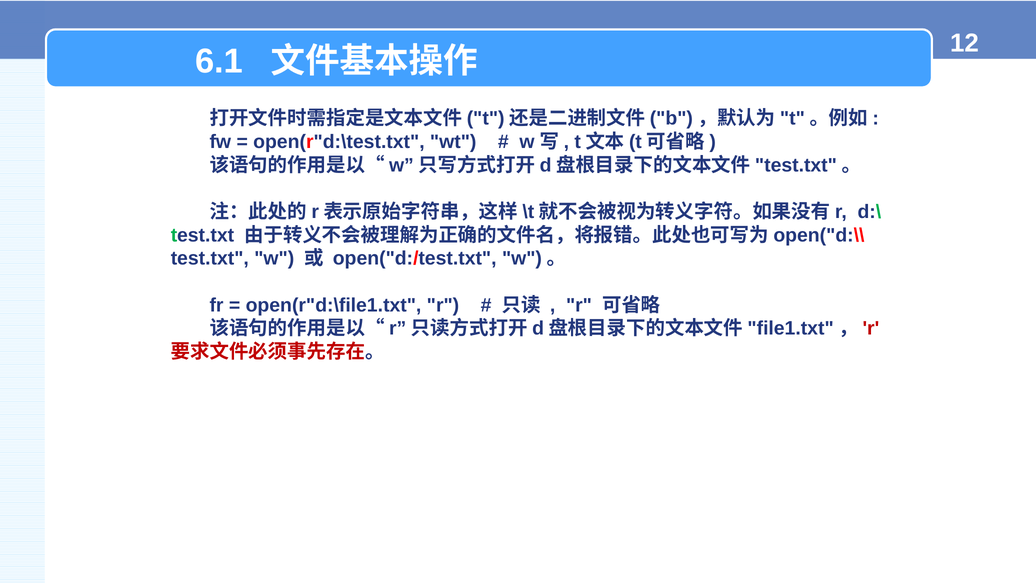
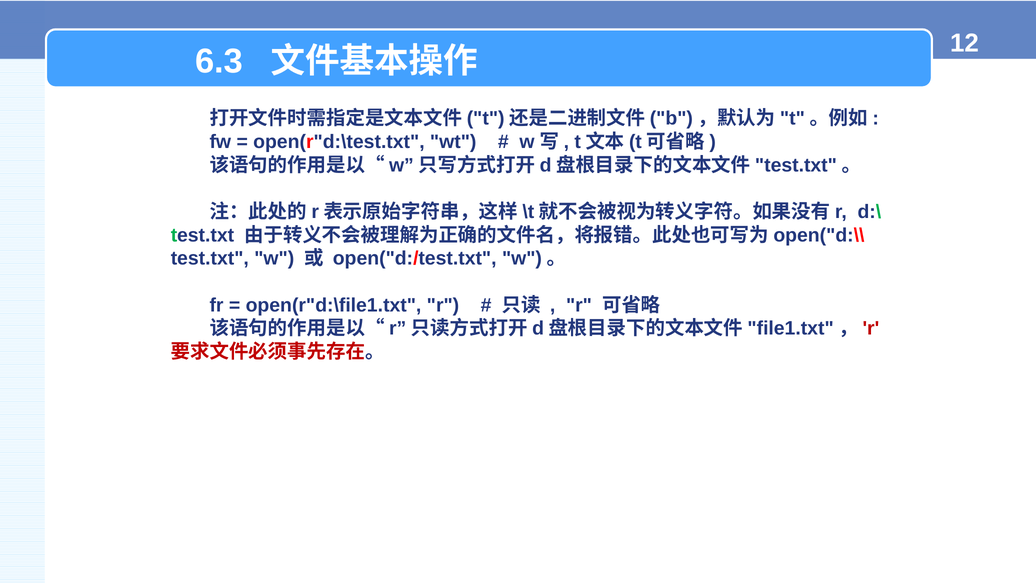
6.1: 6.1 -> 6.3
